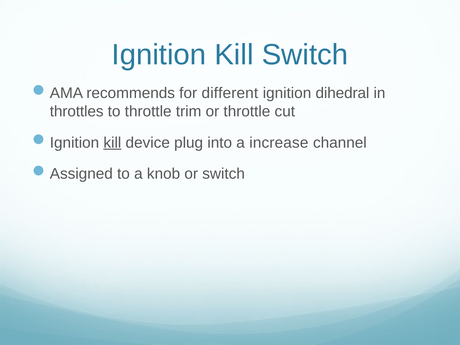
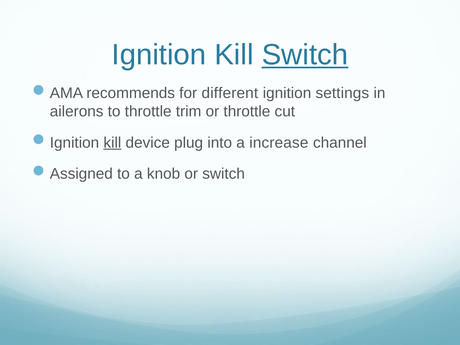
Switch at (305, 55) underline: none -> present
dihedral: dihedral -> settings
throttles: throttles -> ailerons
